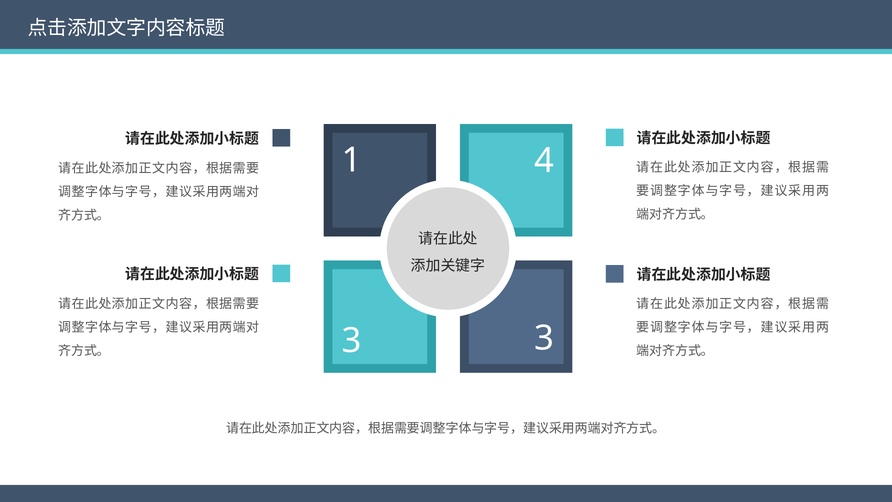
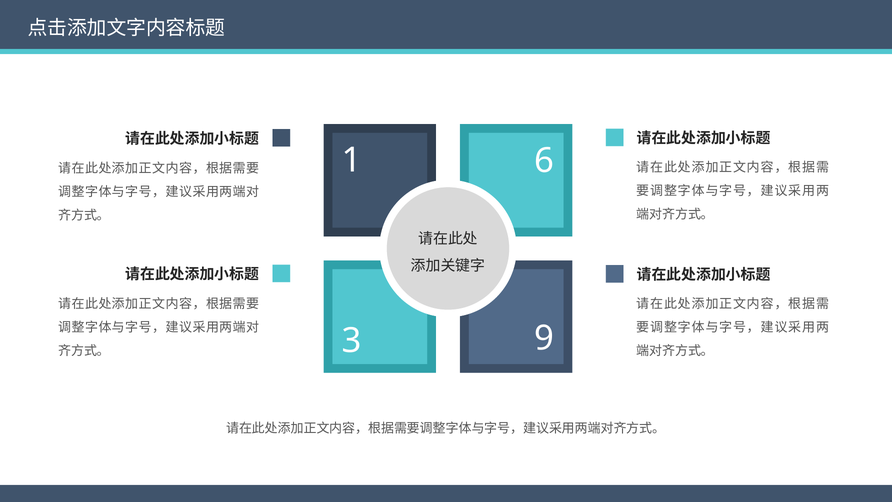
4: 4 -> 6
3 3: 3 -> 9
